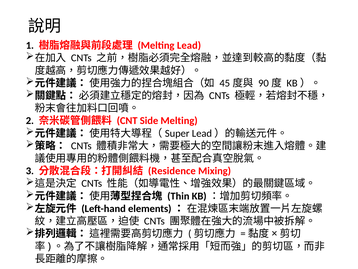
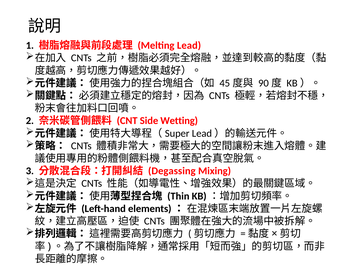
Side Melting: Melting -> Wetting
Residence: Residence -> Degassing
